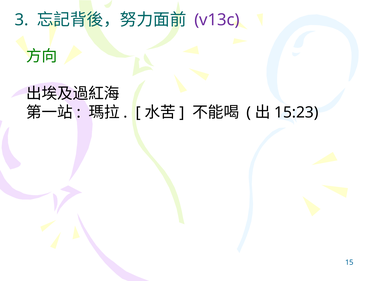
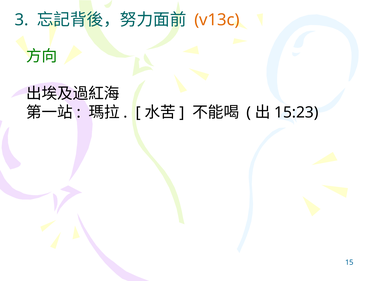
v13c colour: purple -> orange
